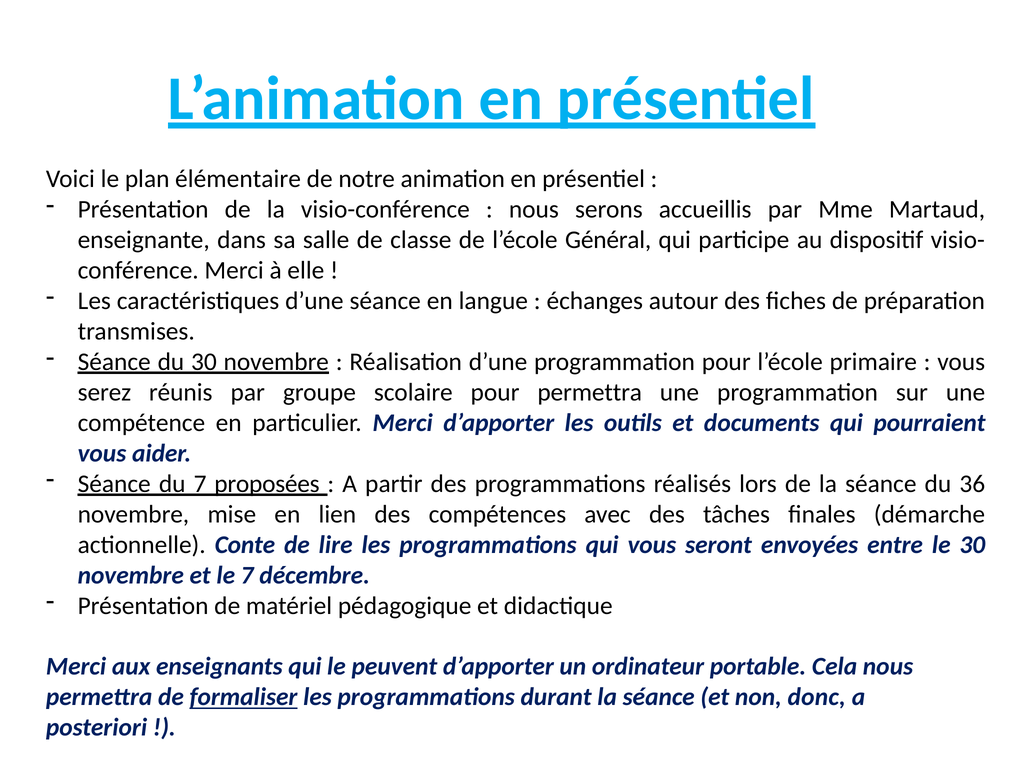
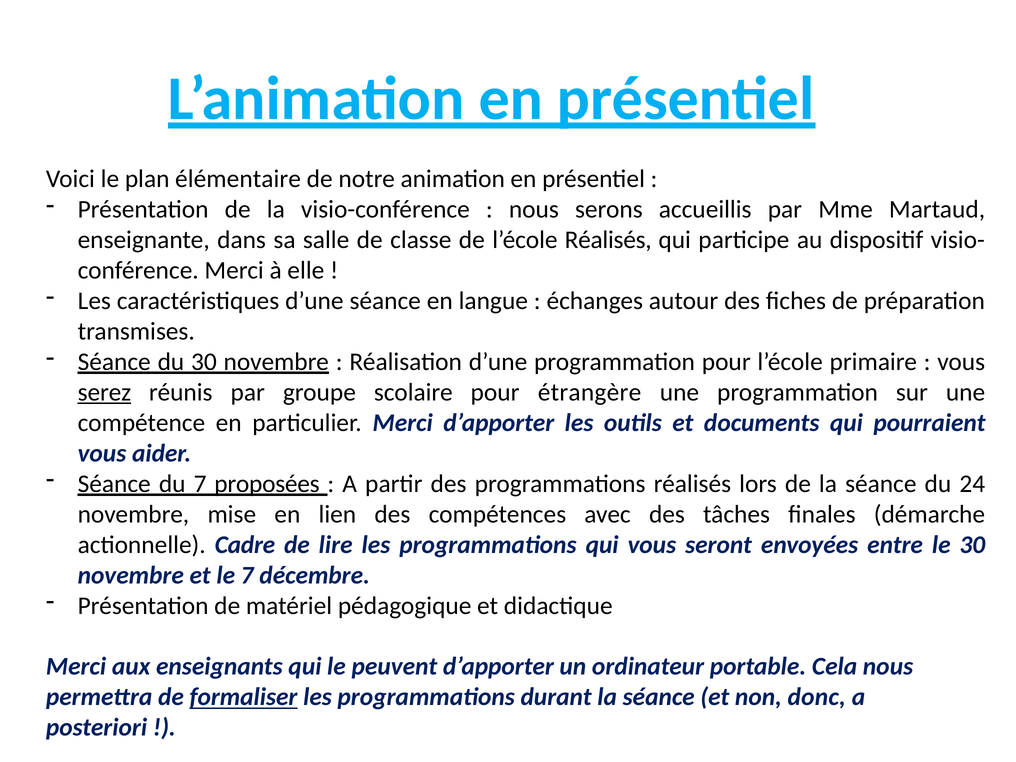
l’école Général: Général -> Réalisés
serez underline: none -> present
pour permettra: permettra -> étrangère
36: 36 -> 24
Conte: Conte -> Cadre
